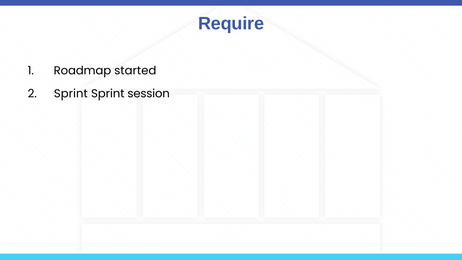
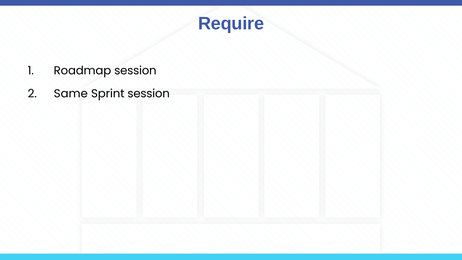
Roadmap started: started -> session
Sprint at (71, 94): Sprint -> Same
